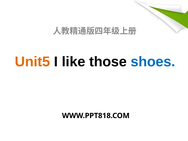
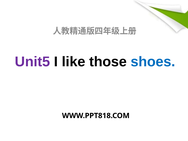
Unit5 colour: orange -> purple
